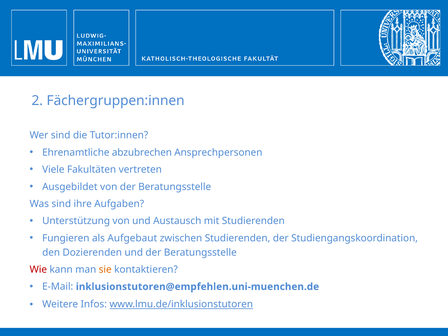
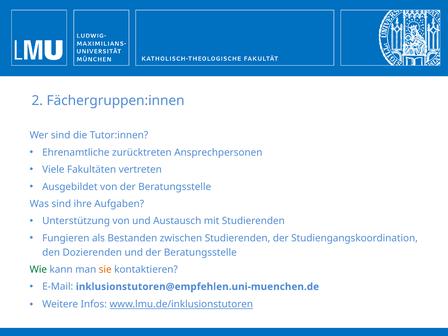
abzubrechen: abzubrechen -> zurücktreten
Aufgebaut: Aufgebaut -> Bestanden
Wie colour: red -> green
